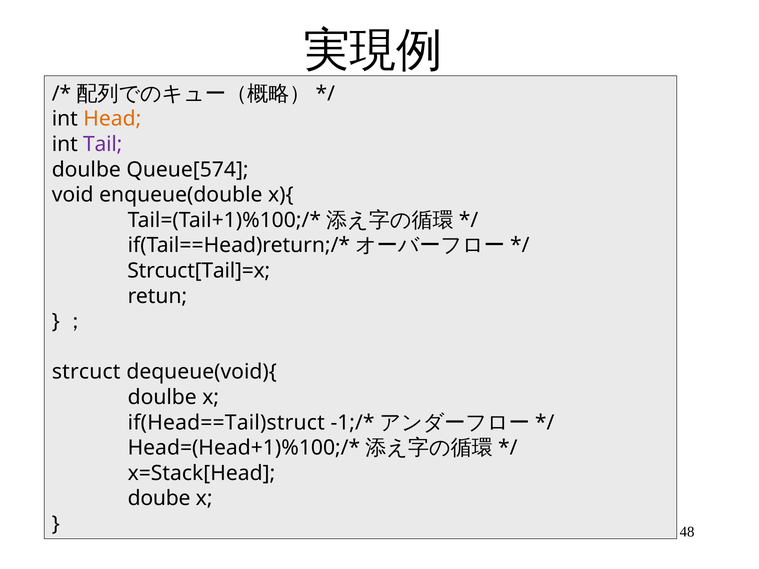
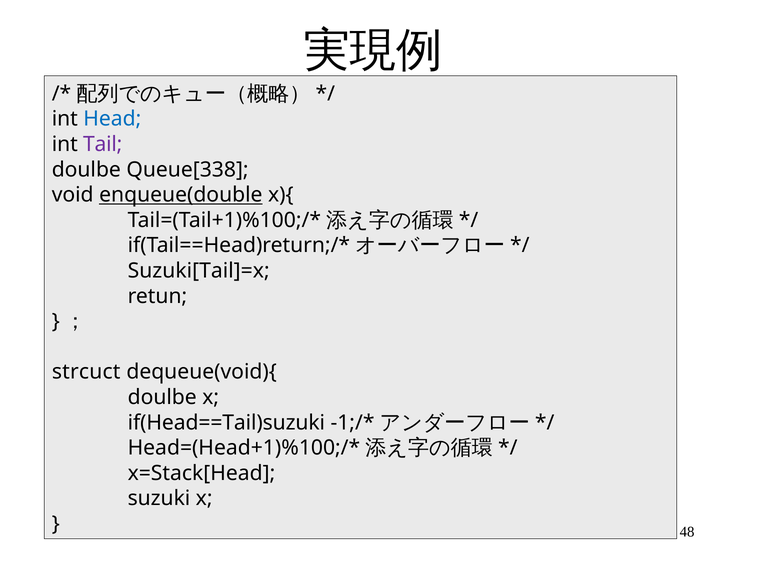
Head colour: orange -> blue
Queue[574: Queue[574 -> Queue[338
enqueue(double underline: none -> present
Strcuct[Tail]=x: Strcuct[Tail]=x -> Suzuki[Tail]=x
if(Head==Tail)struct: if(Head==Tail)struct -> if(Head==Tail)suzuki
doube: doube -> suzuki
